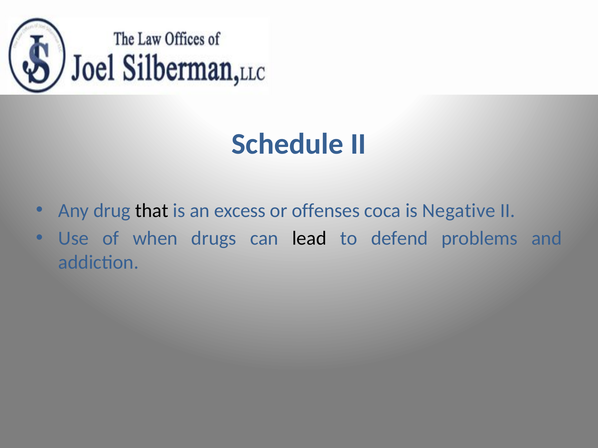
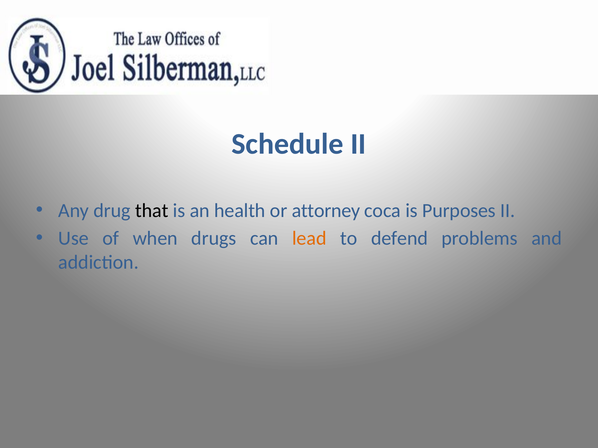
excess: excess -> health
offenses: offenses -> attorney
Negative: Negative -> Purposes
lead colour: black -> orange
